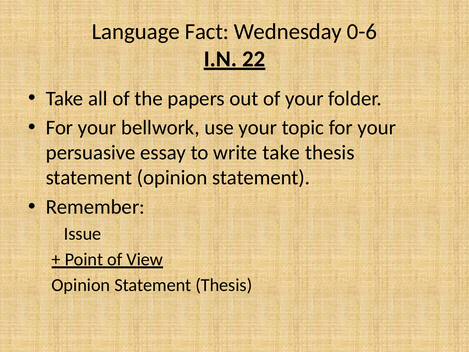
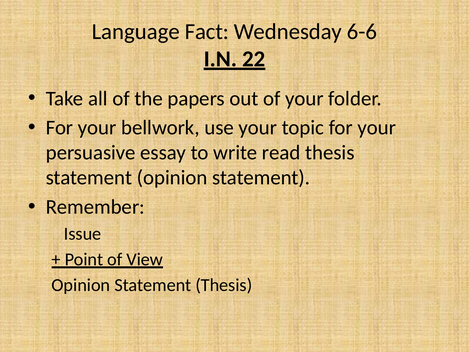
0-6: 0-6 -> 6-6
write take: take -> read
